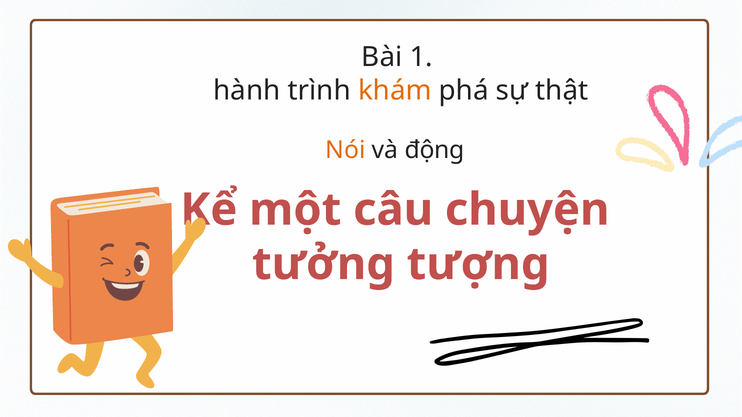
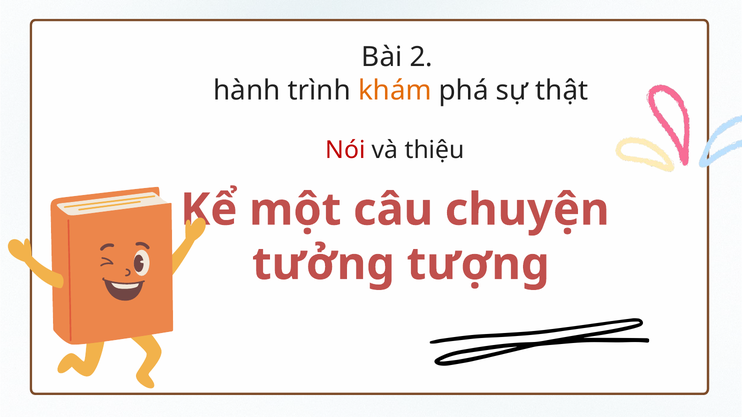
1: 1 -> 2
Nói colour: orange -> red
động: động -> thiệu
